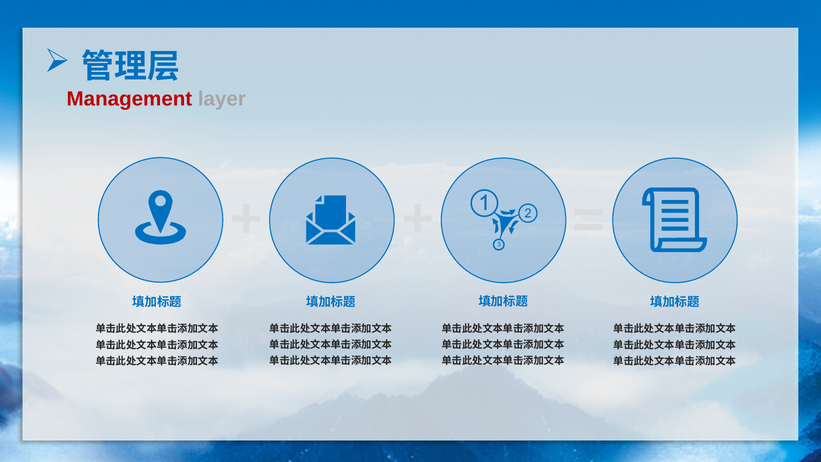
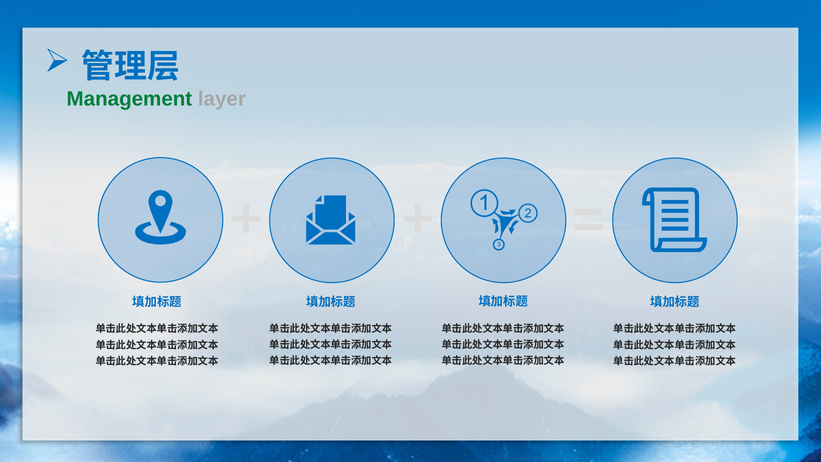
Management colour: red -> green
